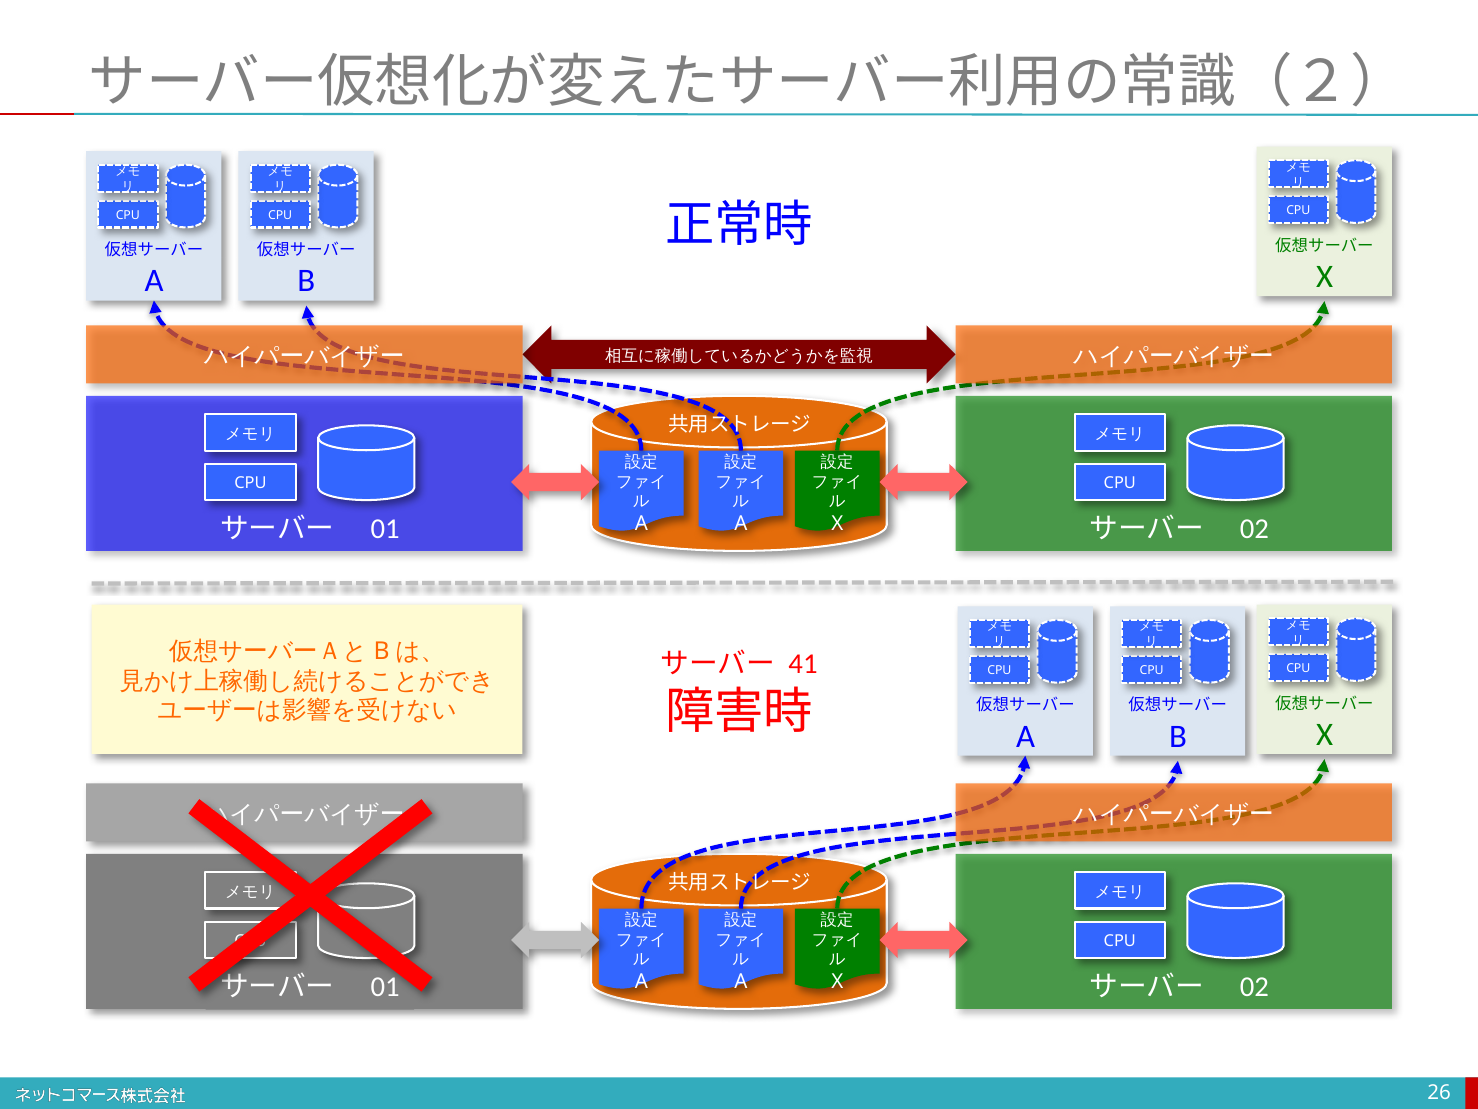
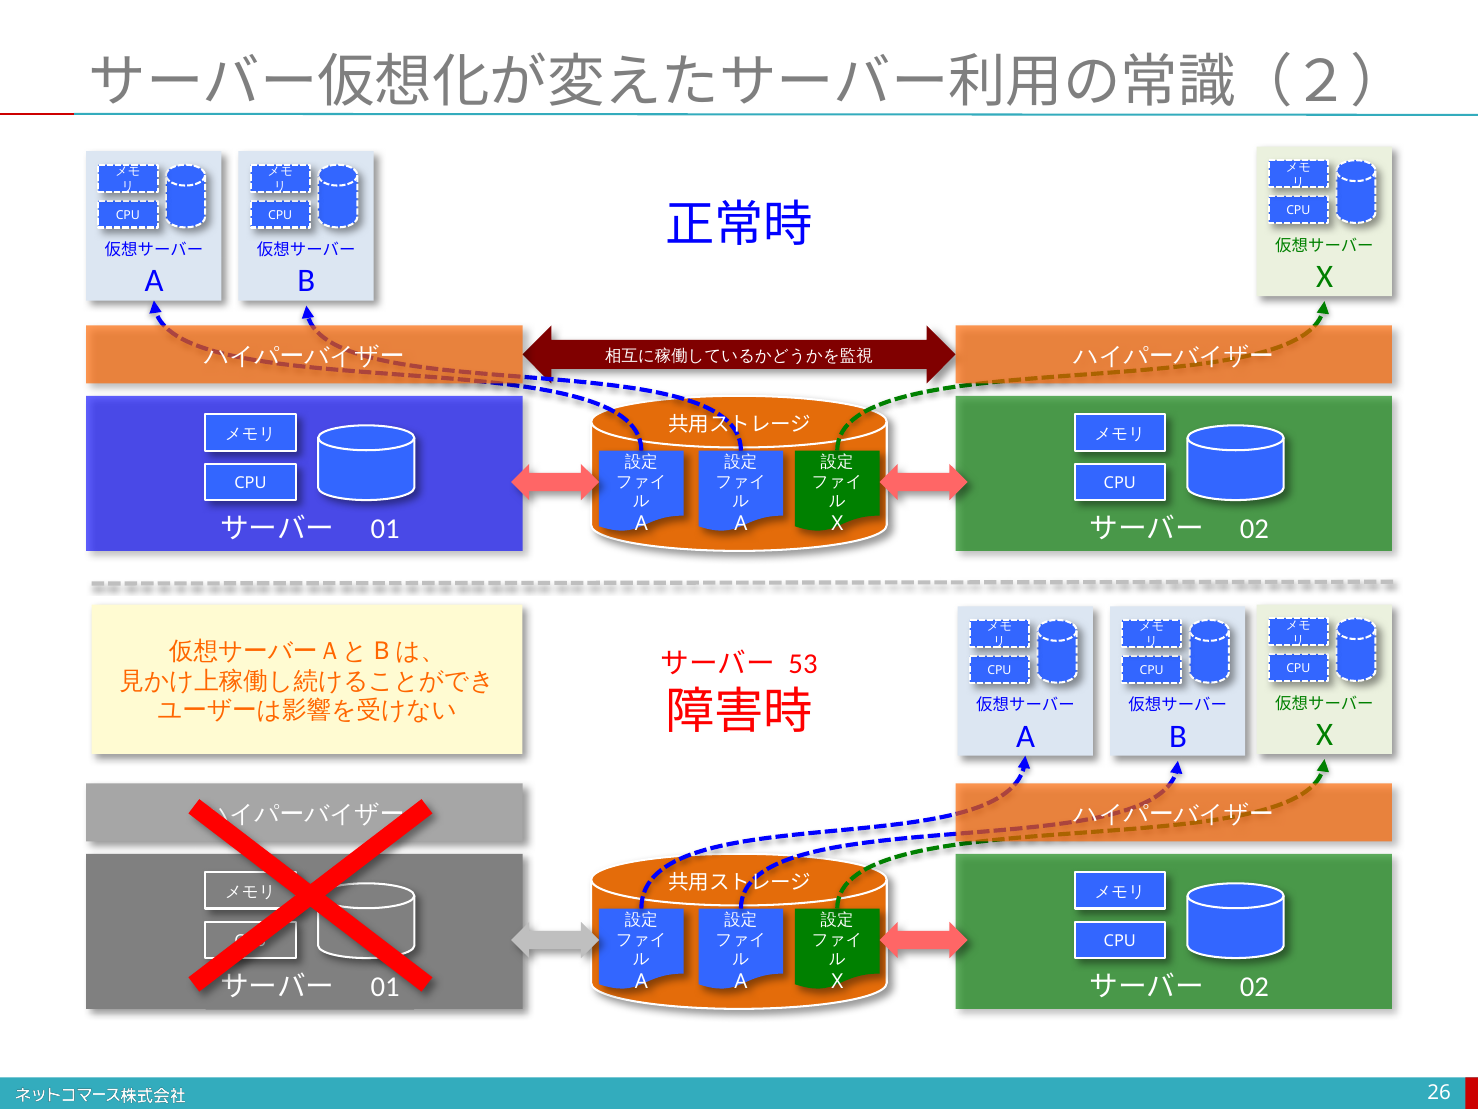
41: 41 -> 53
